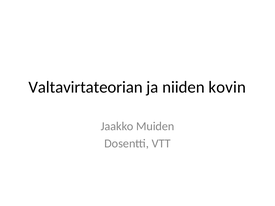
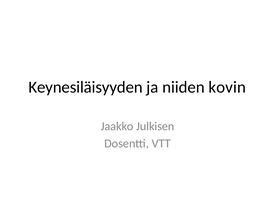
Valtavirtateorian: Valtavirtateorian -> Keynesiläisyyden
Muiden: Muiden -> Julkisen
